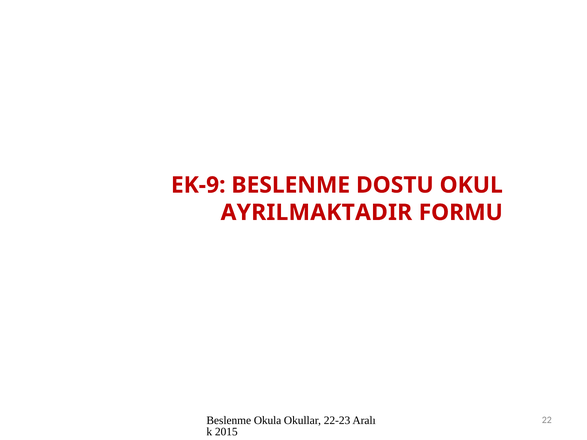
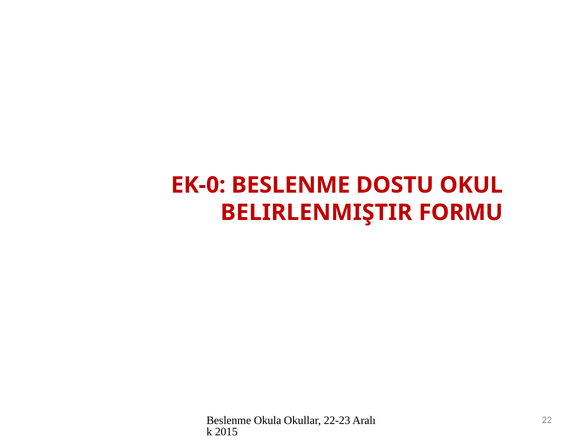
EK-9: EK-9 -> EK-0
AYRILMAKTADIR: AYRILMAKTADIR -> BELIRLENMIŞTIR
